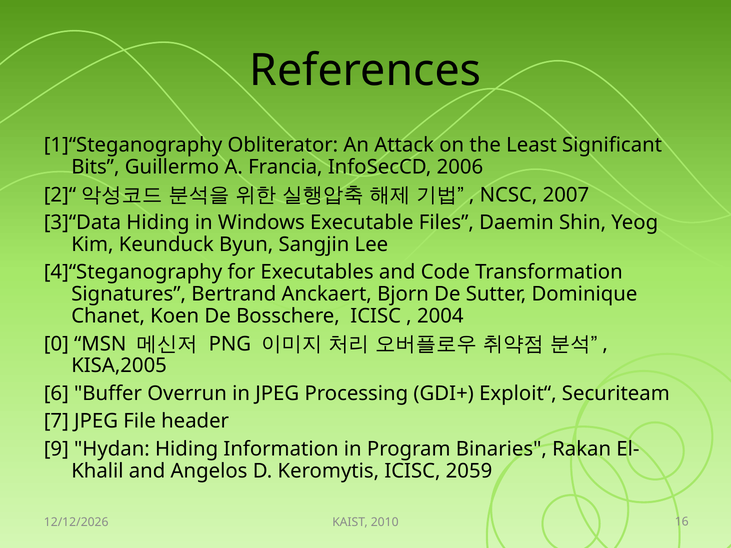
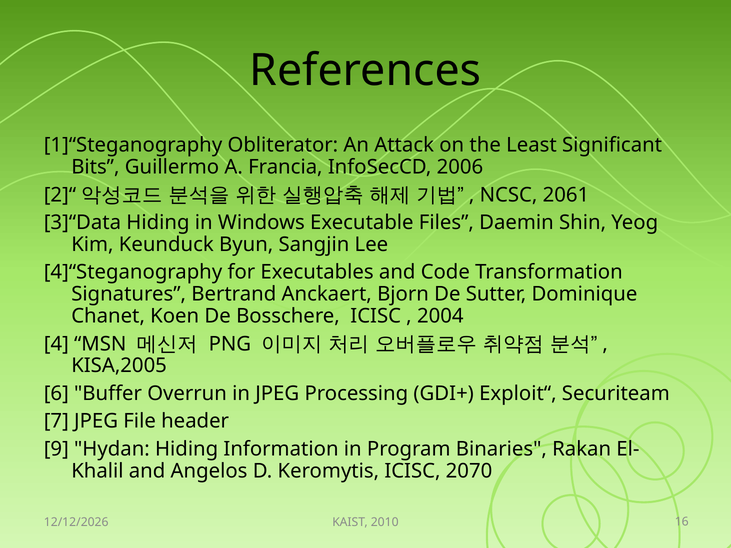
2007: 2007 -> 2061
0: 0 -> 4
2059: 2059 -> 2070
